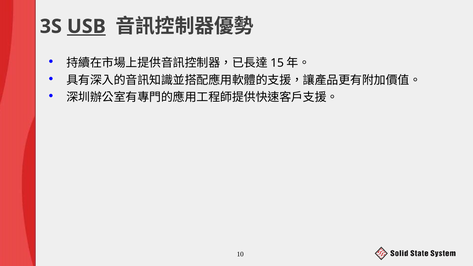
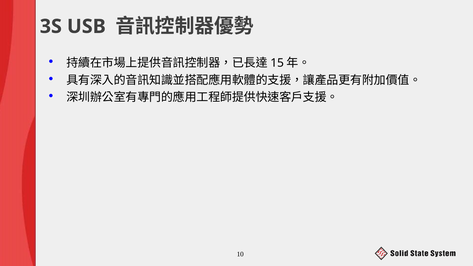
USB underline: present -> none
